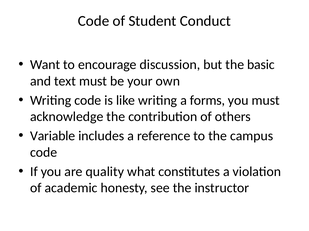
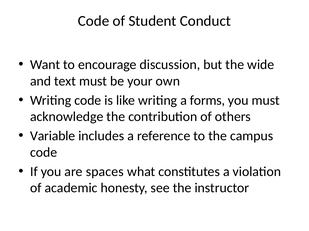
basic: basic -> wide
quality: quality -> spaces
